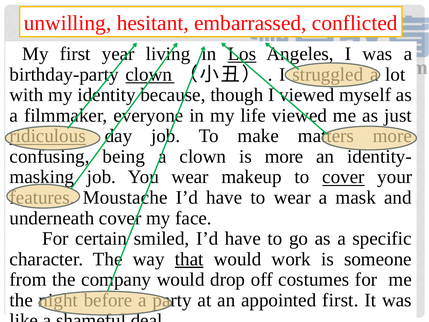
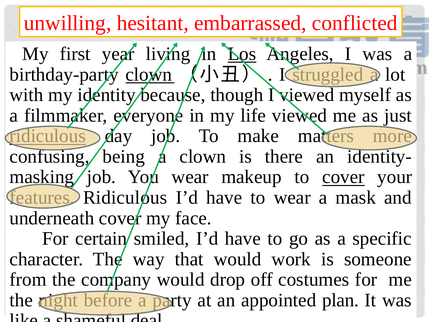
is more: more -> there
Moustache at (125, 197): Moustache -> Ridiculous
that underline: present -> none
appointed first: first -> plan
